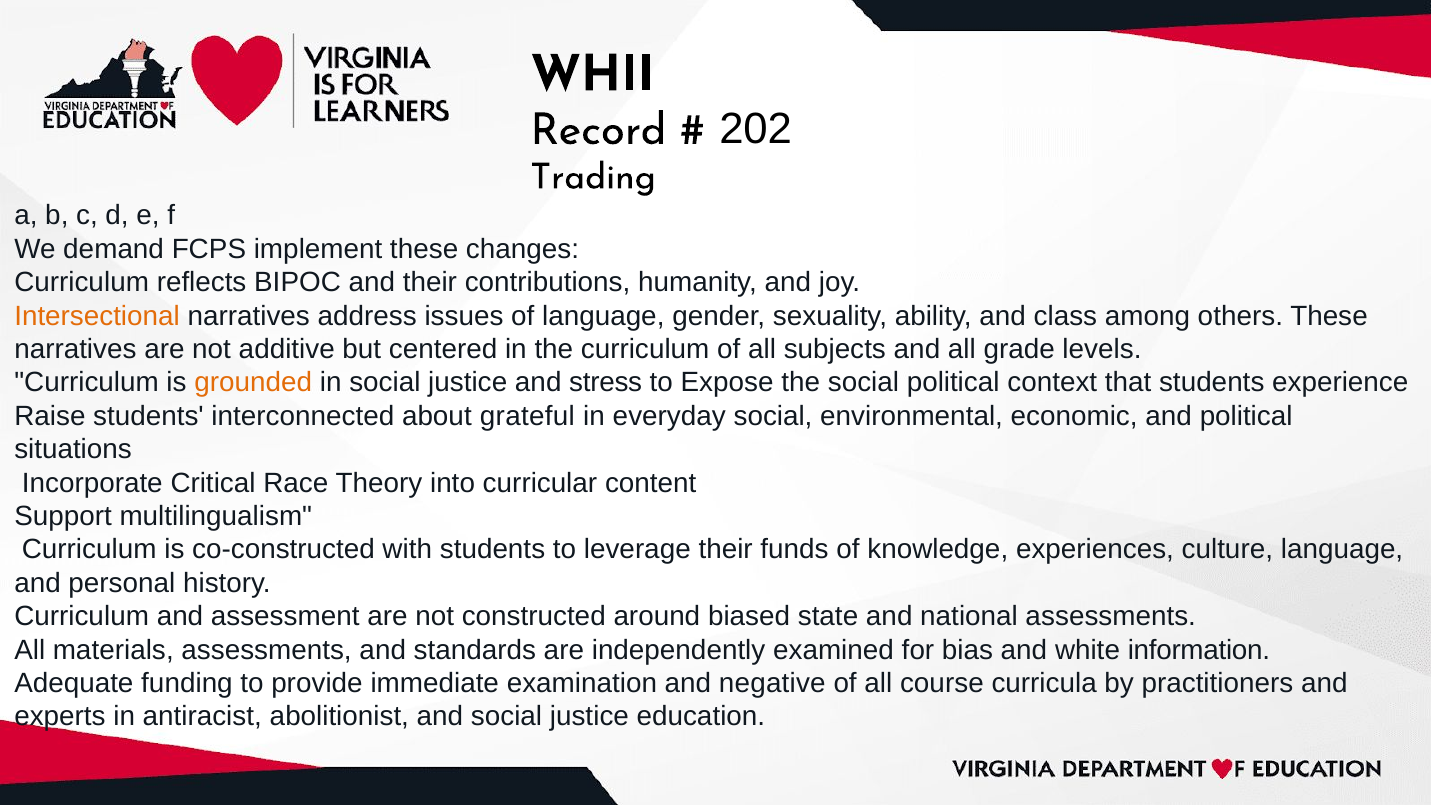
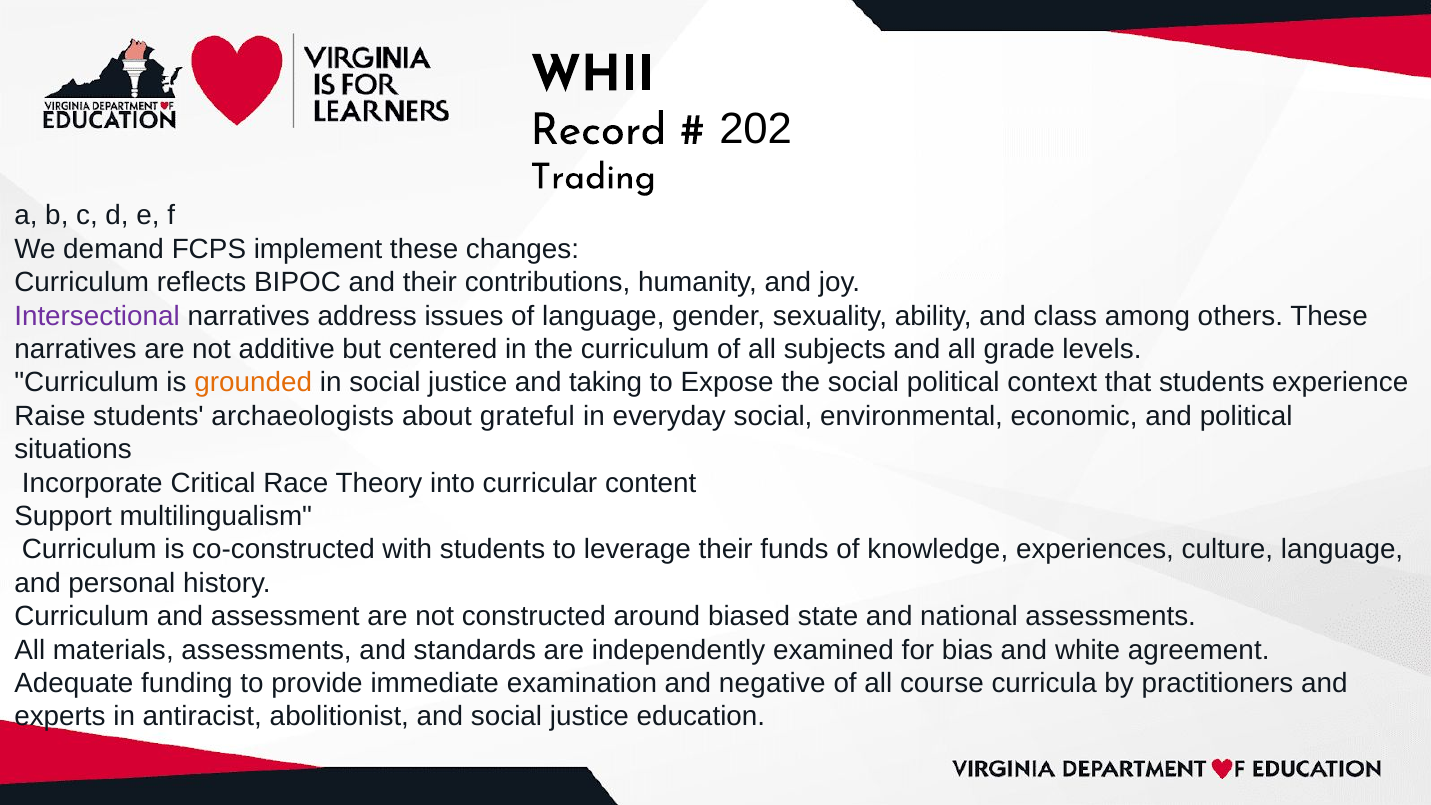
Intersectional colour: orange -> purple
stress: stress -> taking
interconnected: interconnected -> archaeologists
information: information -> agreement
